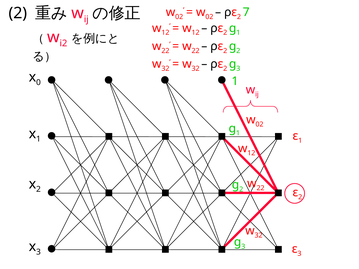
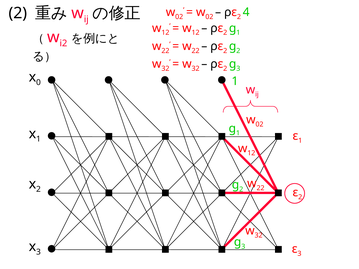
2 7: 7 -> 4
